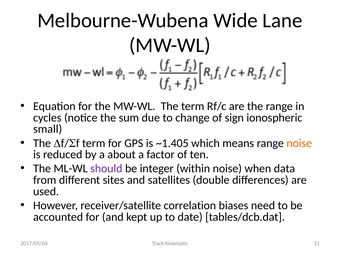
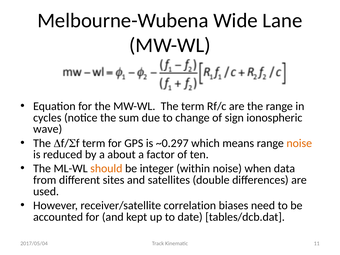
small: small -> wave
~1.405: ~1.405 -> ~0.297
should colour: purple -> orange
